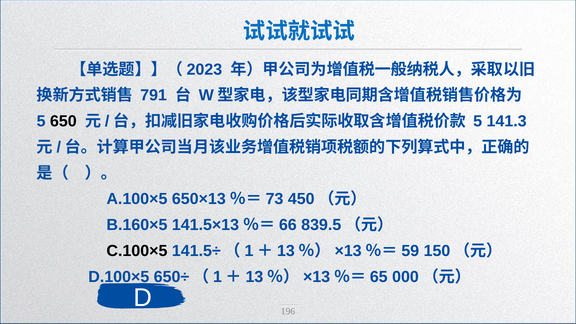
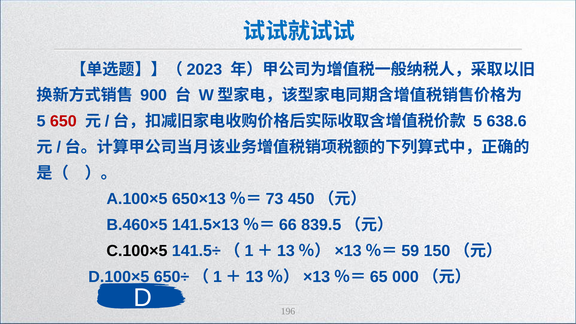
791: 791 -> 900
650 colour: black -> red
141.3: 141.3 -> 638.6
B.160×5: B.160×5 -> B.460×5
